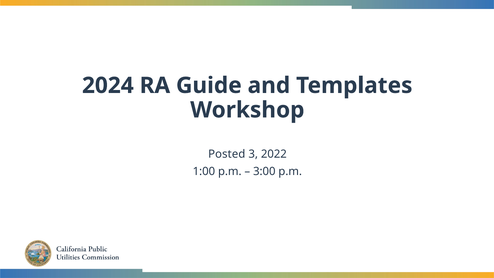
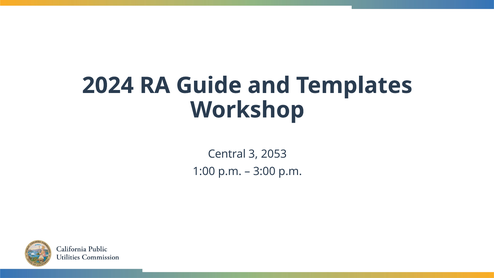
Posted: Posted -> Central
2022: 2022 -> 2053
